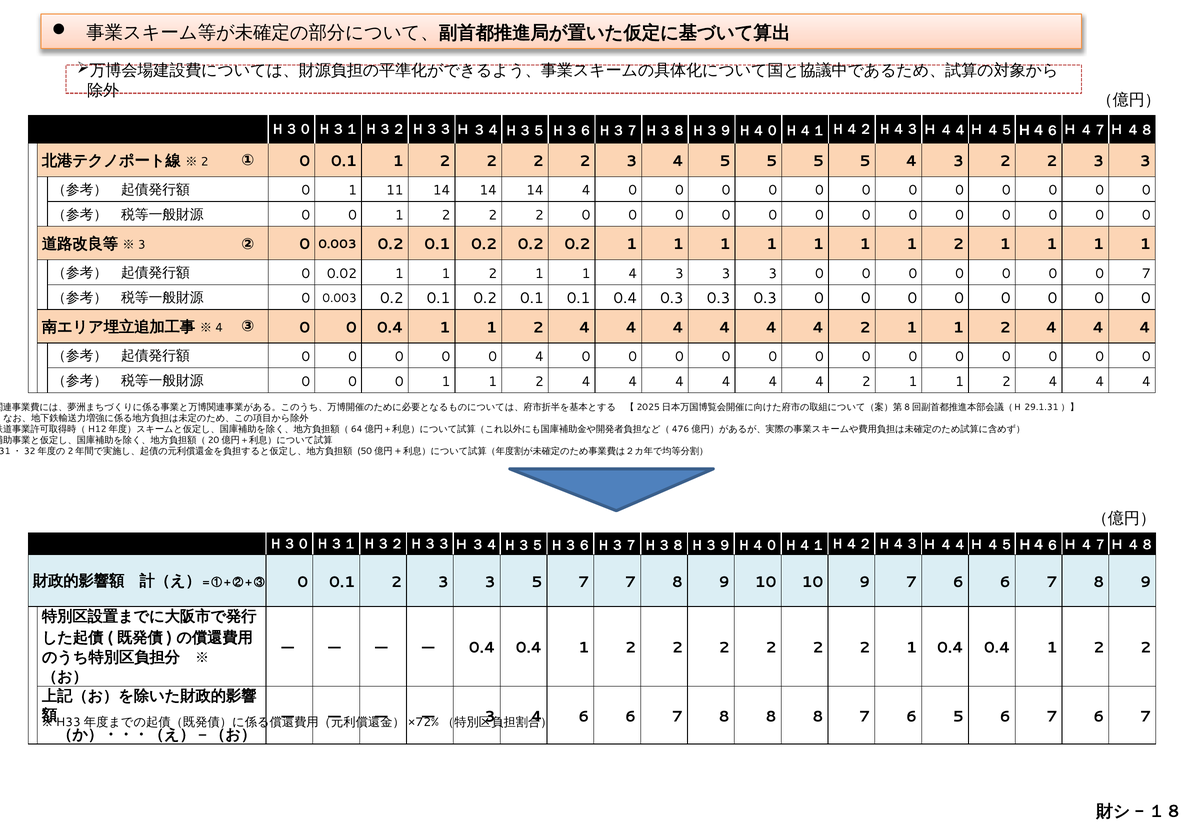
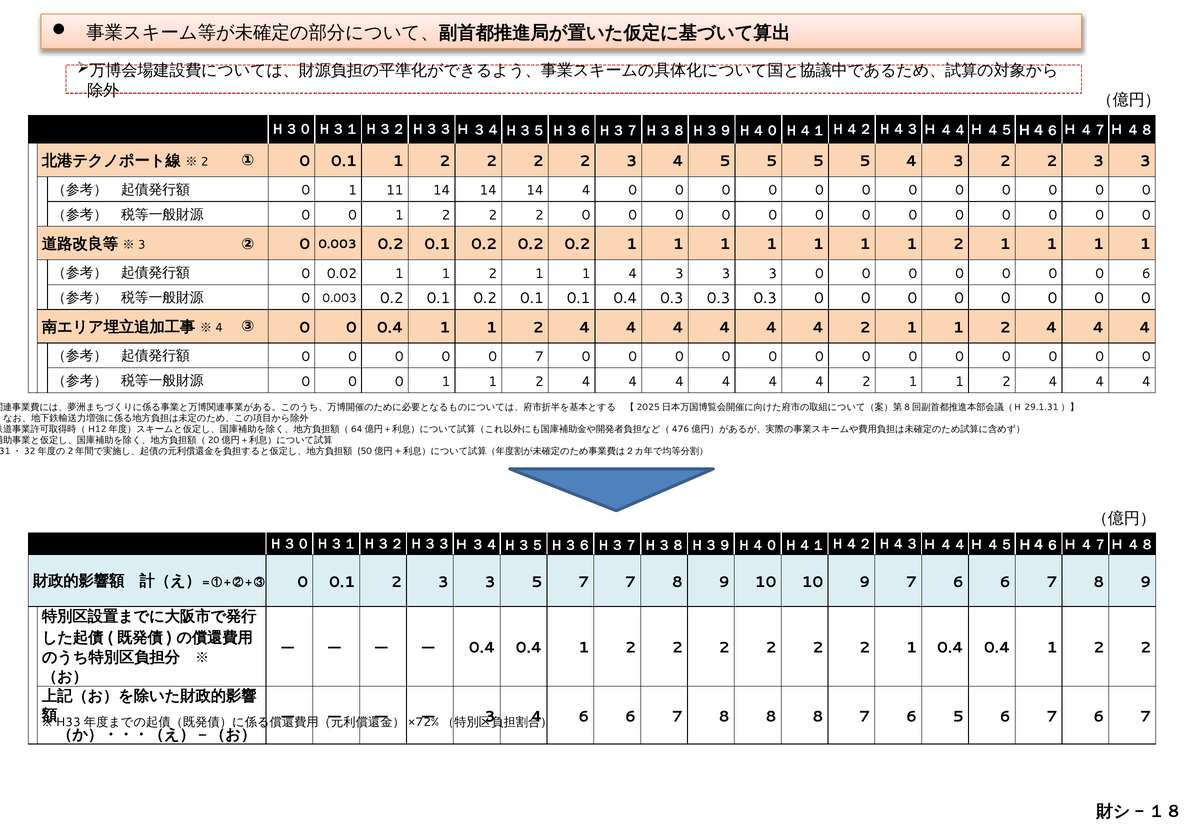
0 7: 7 -> 6
0 4: 4 -> 7
